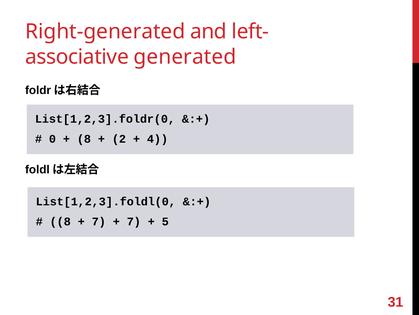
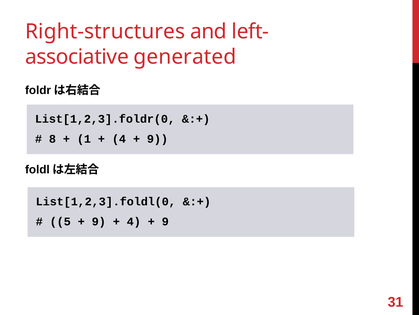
Right-generated: Right-generated -> Right-structures
0: 0 -> 8
8 at (84, 139): 8 -> 1
2 at (119, 139): 2 -> 4
4 at (157, 139): 4 -> 9
8 at (60, 221): 8 -> 5
7 at (99, 221): 7 -> 9
7 at (134, 221): 7 -> 4
5 at (165, 221): 5 -> 9
